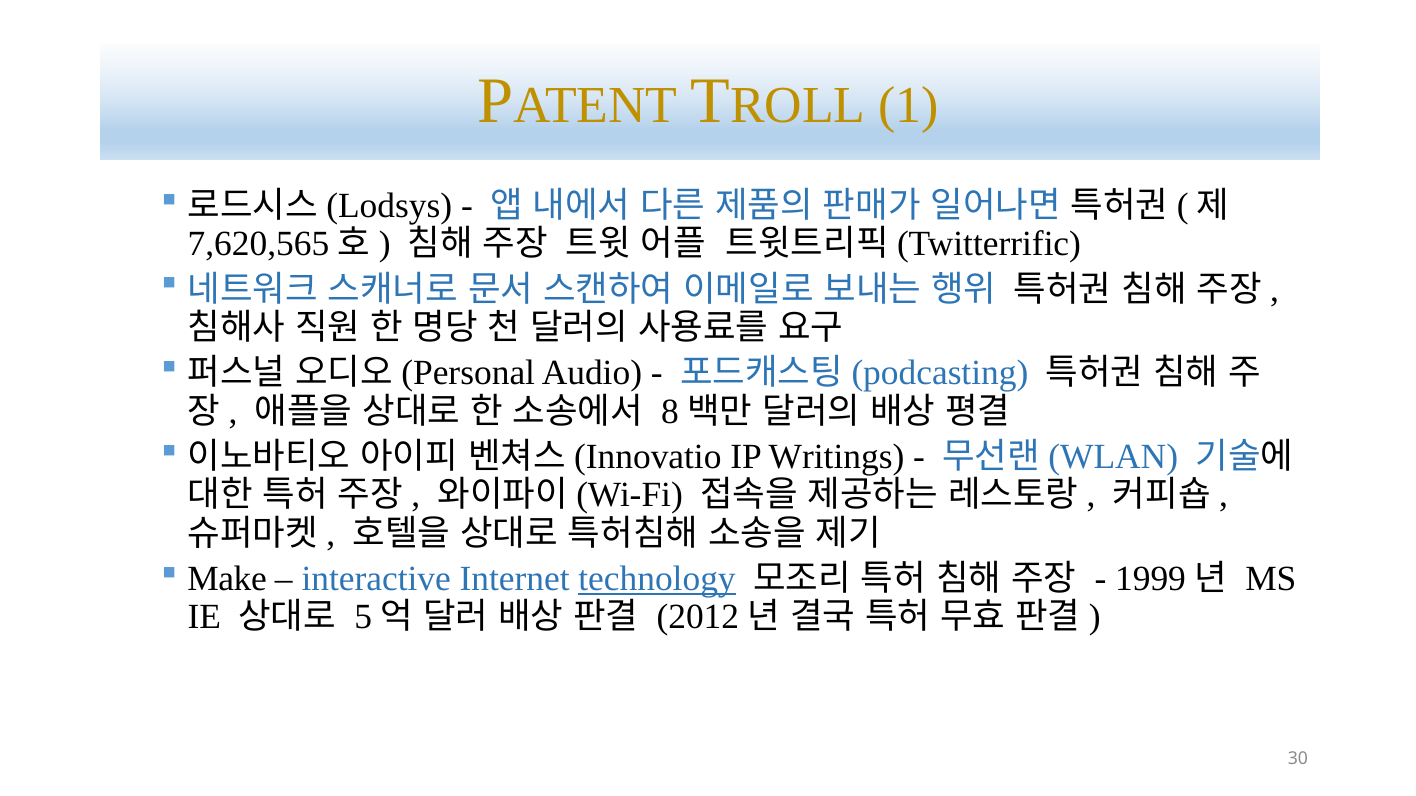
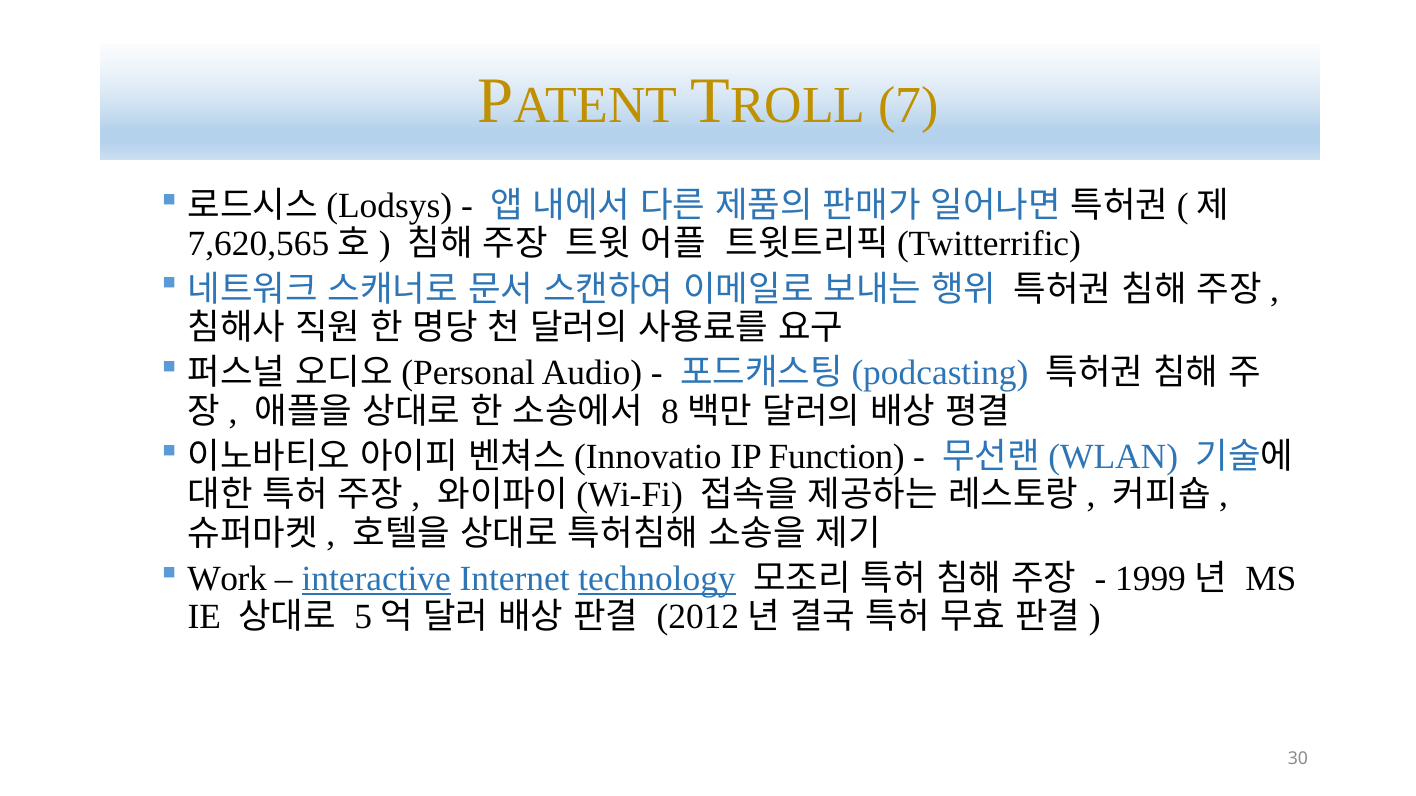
1: 1 -> 7
Writings: Writings -> Function
Make: Make -> Work
interactive underline: none -> present
